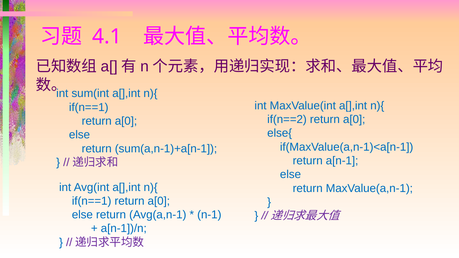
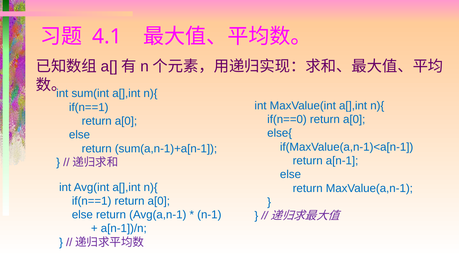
if(n==2: if(n==2 -> if(n==0
